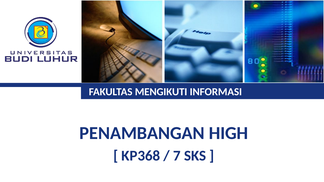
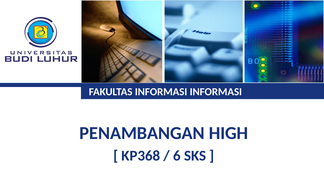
FAKULTAS MENGIKUTI: MENGIKUTI -> INFORMASI
7: 7 -> 6
